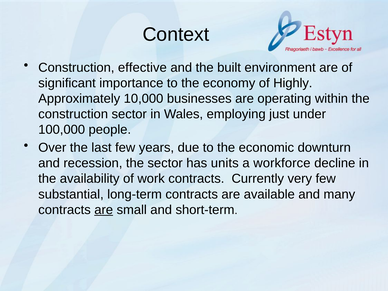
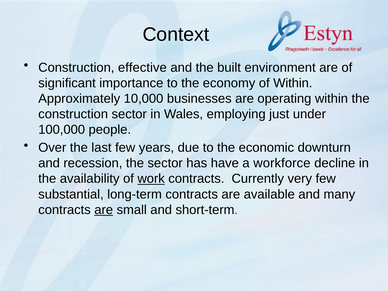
of Highly: Highly -> Within
units: units -> have
work underline: none -> present
